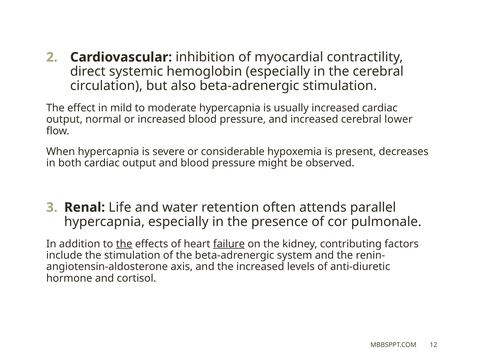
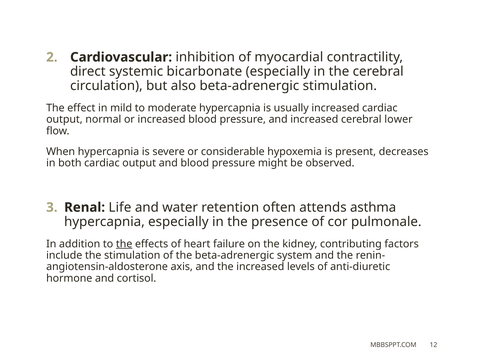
hemoglobin: hemoglobin -> bicarbonate
parallel: parallel -> asthma
failure underline: present -> none
